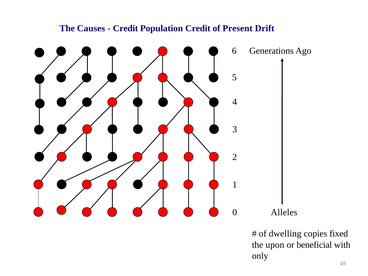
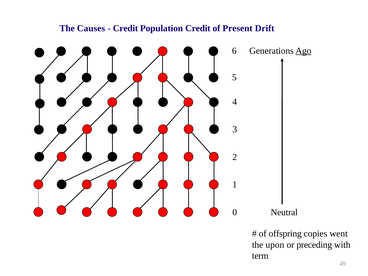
Ago underline: none -> present
Alleles: Alleles -> Neutral
dwelling: dwelling -> offspring
fixed: fixed -> went
beneficial: beneficial -> preceding
only: only -> term
